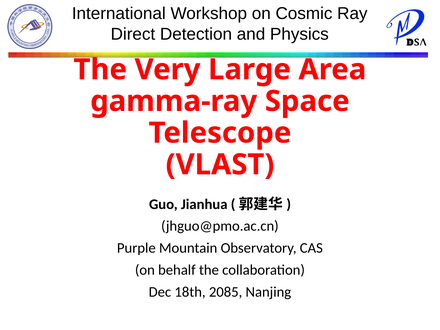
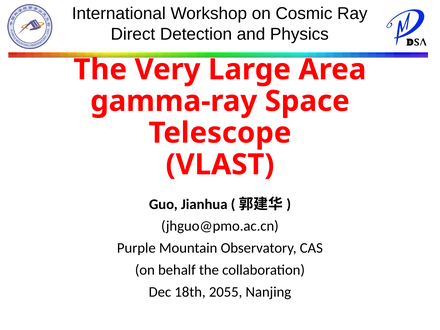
2085: 2085 -> 2055
